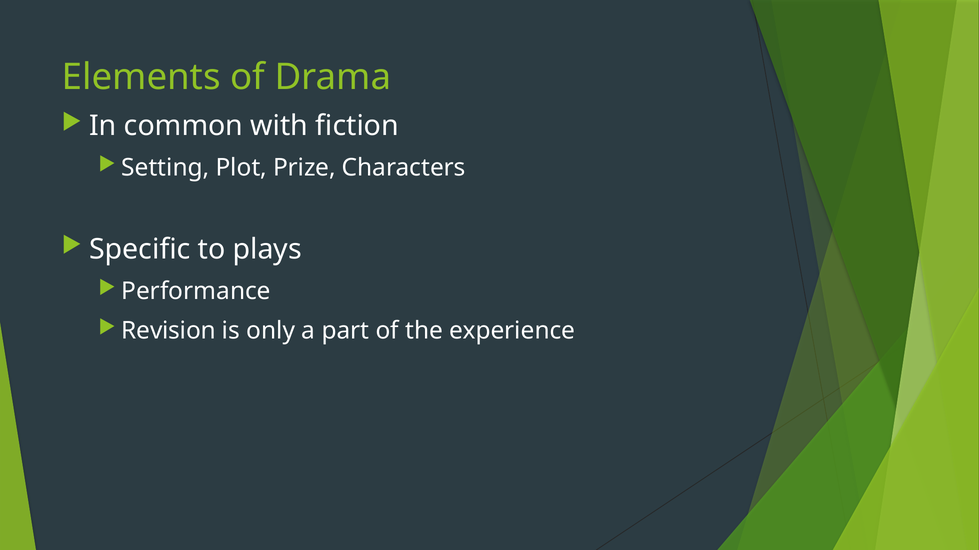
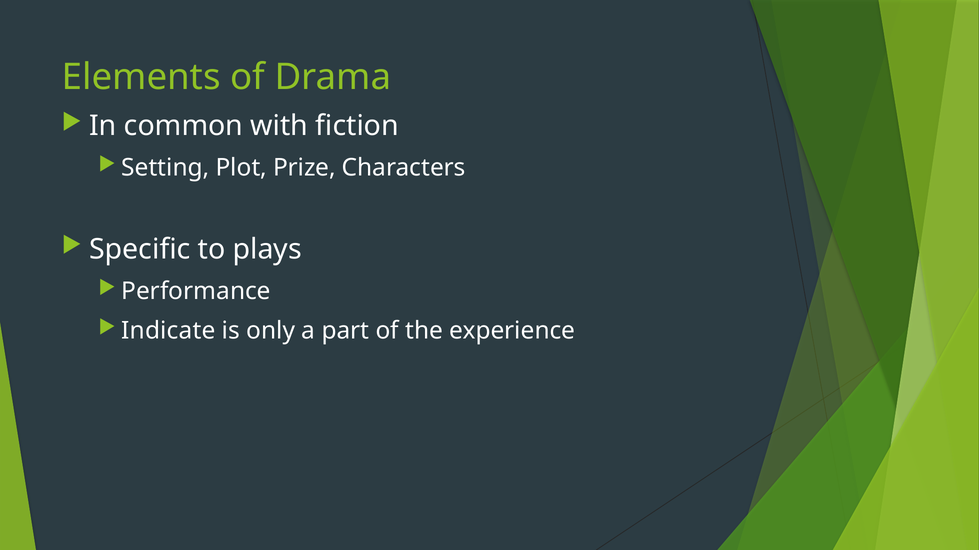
Revision: Revision -> Indicate
